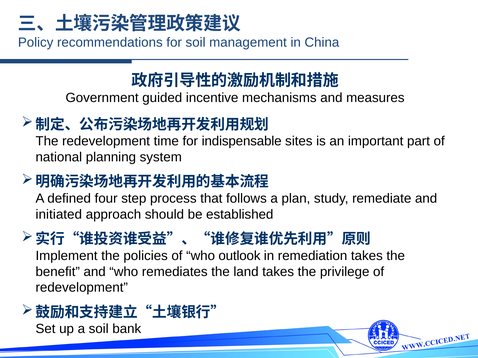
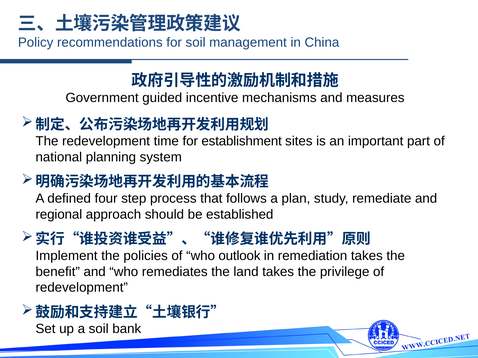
indispensable: indispensable -> establishment
initiated: initiated -> regional
